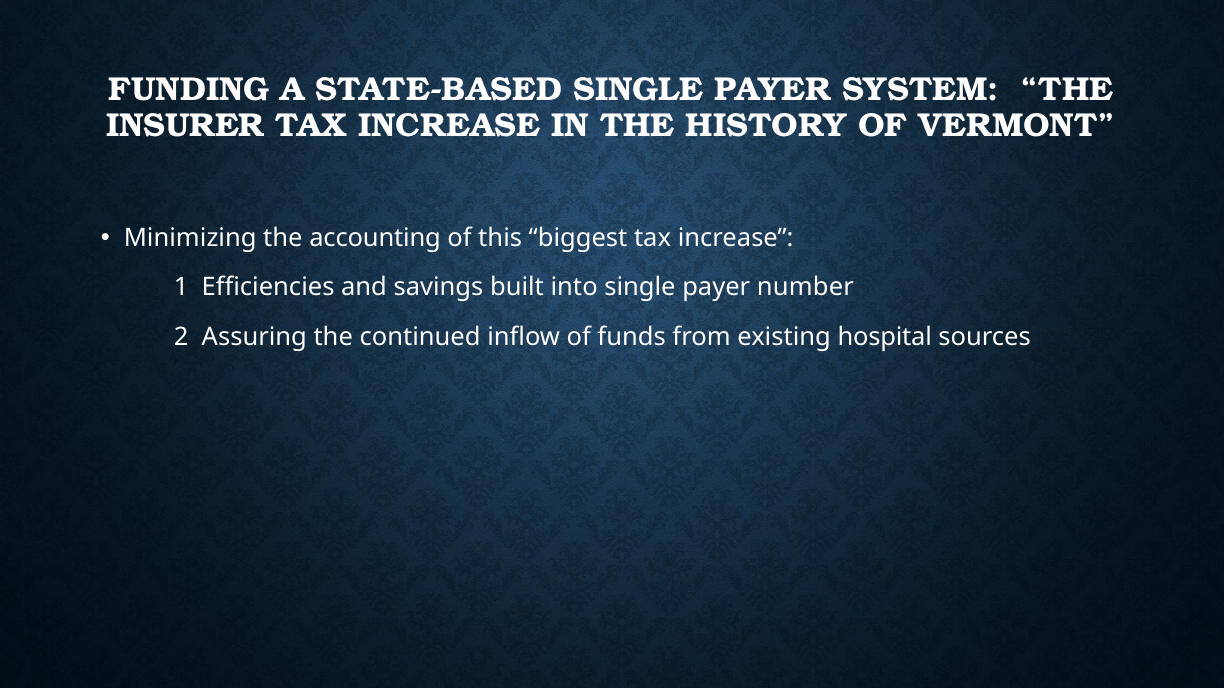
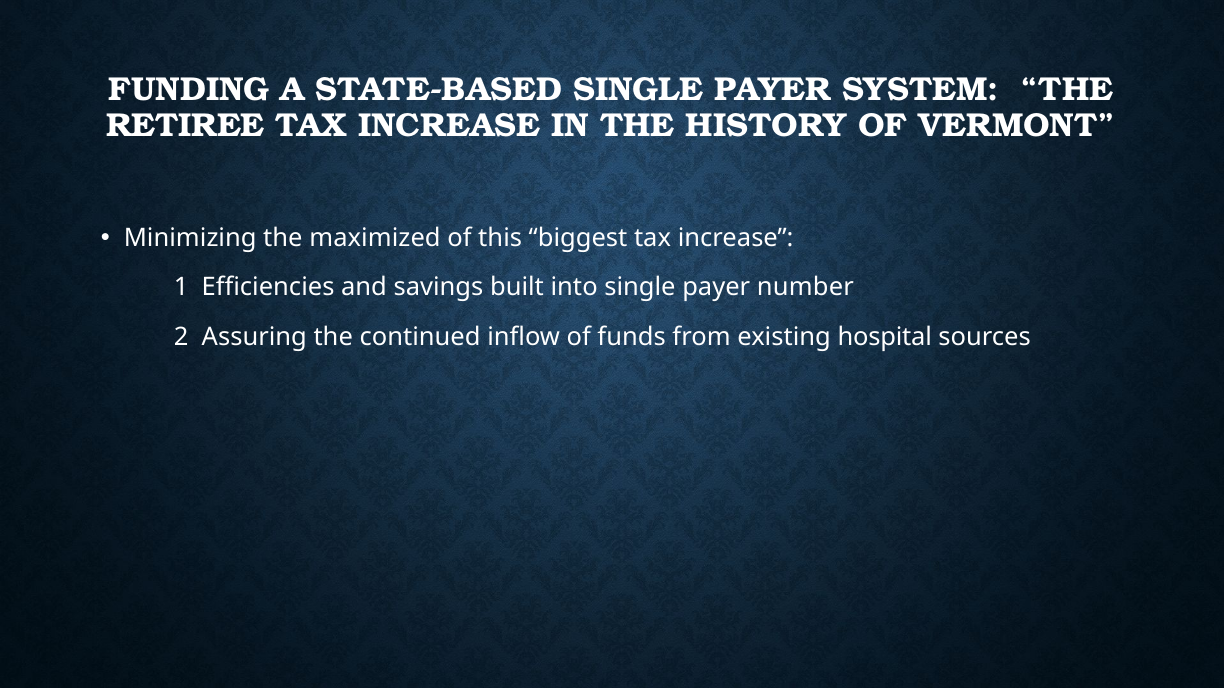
INSURER: INSURER -> RETIREE
accounting: accounting -> maximized
